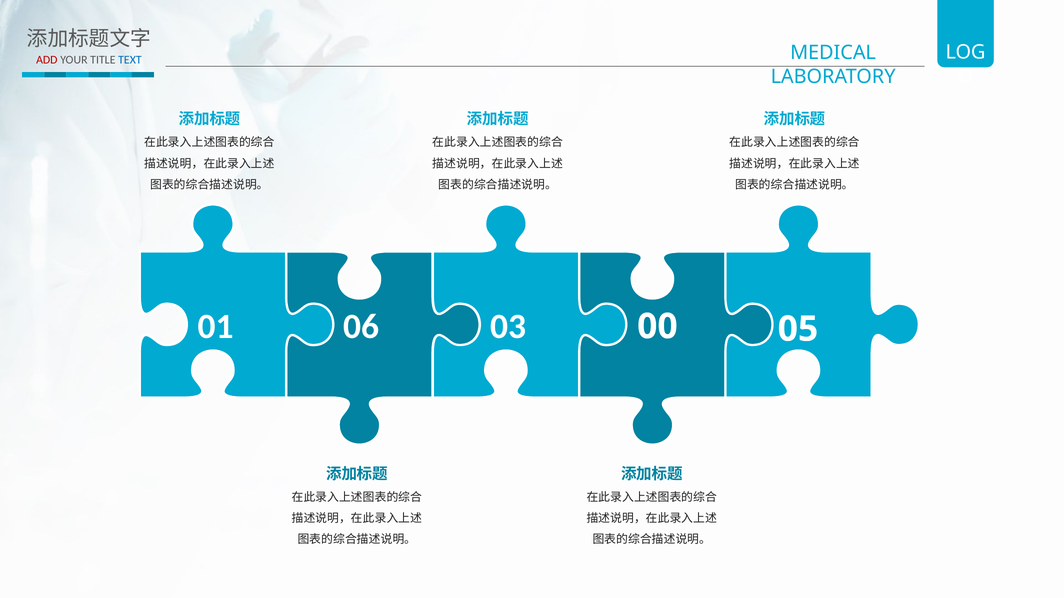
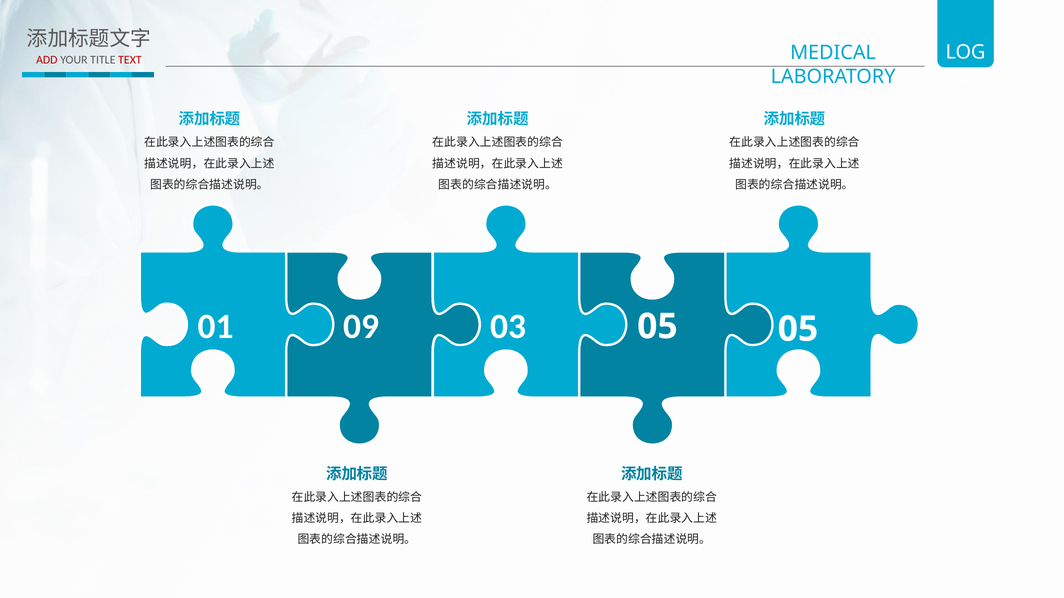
TEXT colour: blue -> red
06: 06 -> 09
03 00: 00 -> 05
